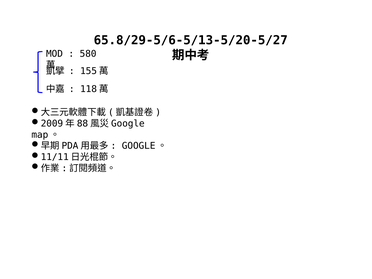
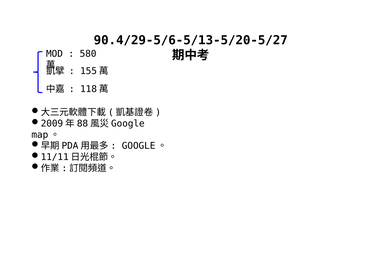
65.8/29-5/6-5/13-5/20-5/27: 65.8/29-5/6-5/13-5/20-5/27 -> 90.4/29-5/6-5/13-5/20-5/27
